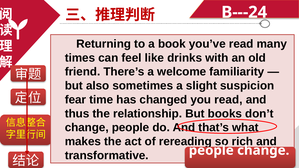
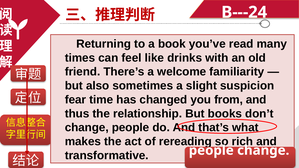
you read: read -> from
